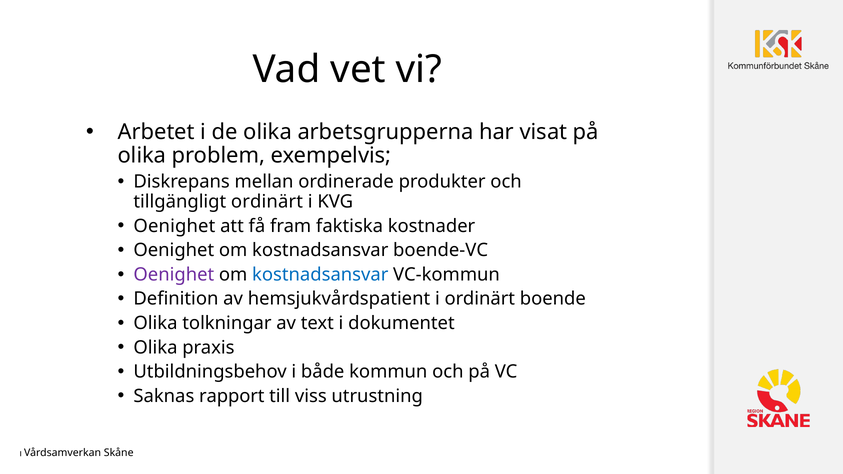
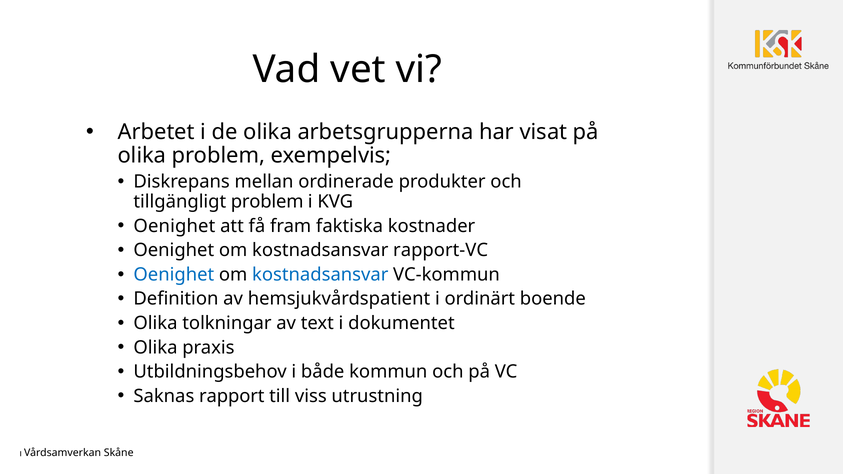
tillgängligt ordinärt: ordinärt -> problem
boende-VC: boende-VC -> rapport-VC
Oenighet at (174, 275) colour: purple -> blue
